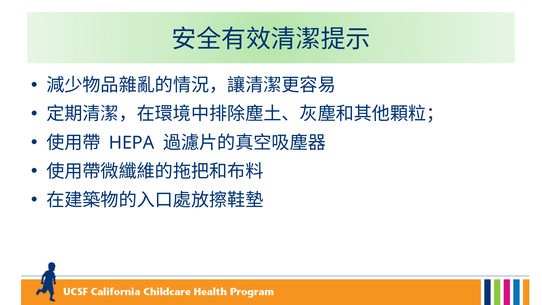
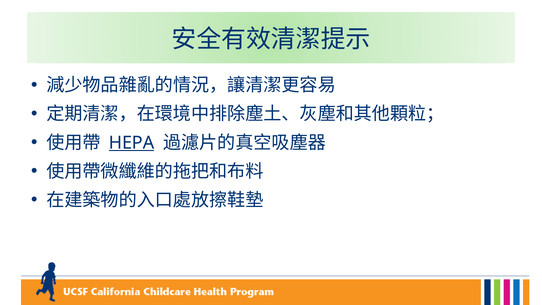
HEPA underline: none -> present
